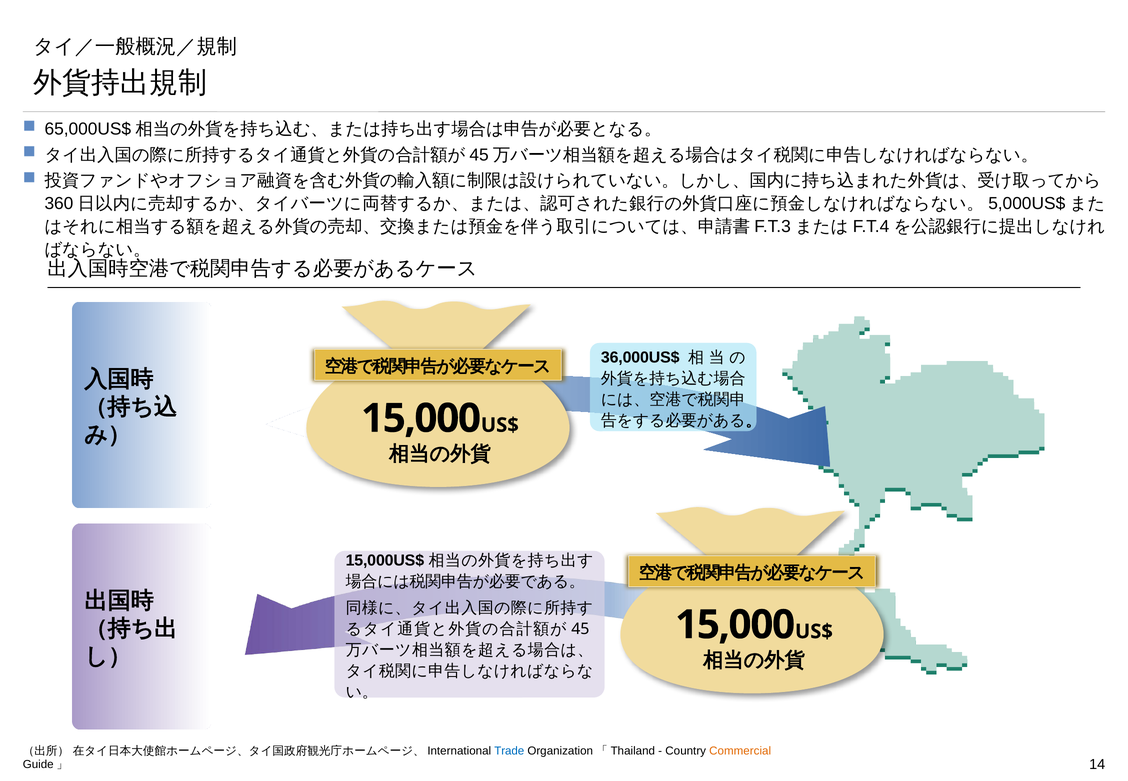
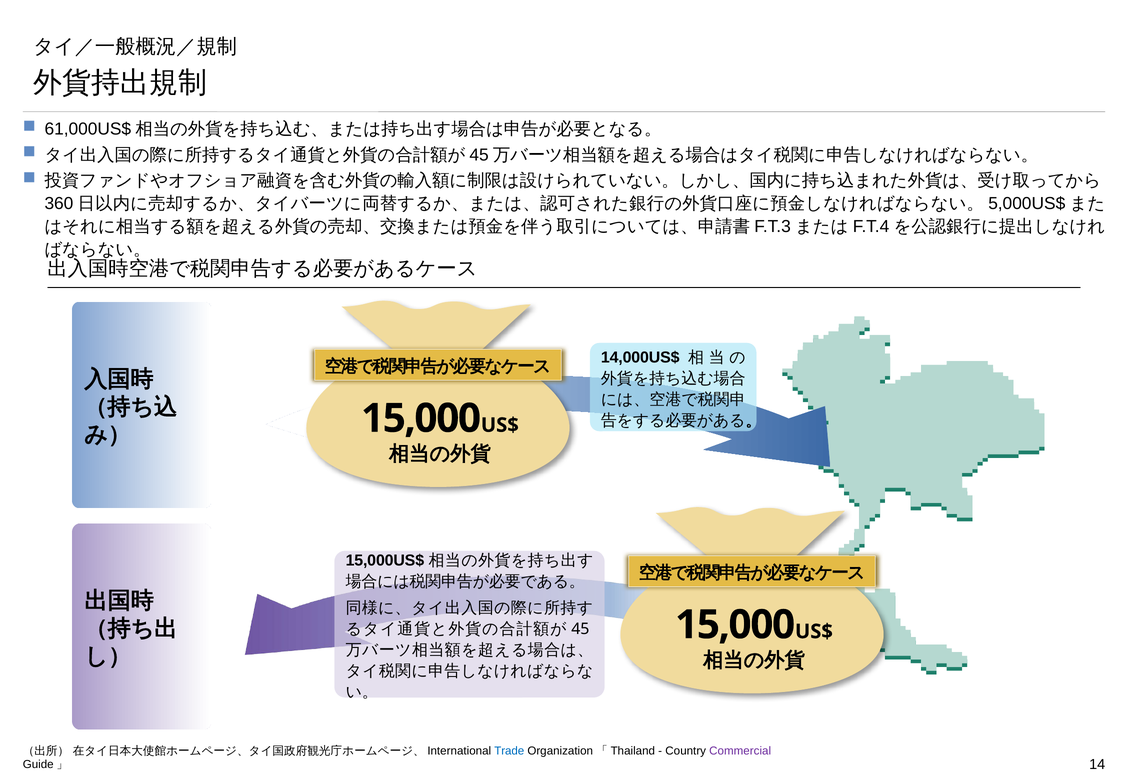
65,000US$: 65,000US$ -> 61,000US$
36,000US$: 36,000US$ -> 14,000US$
Commercial colour: orange -> purple
